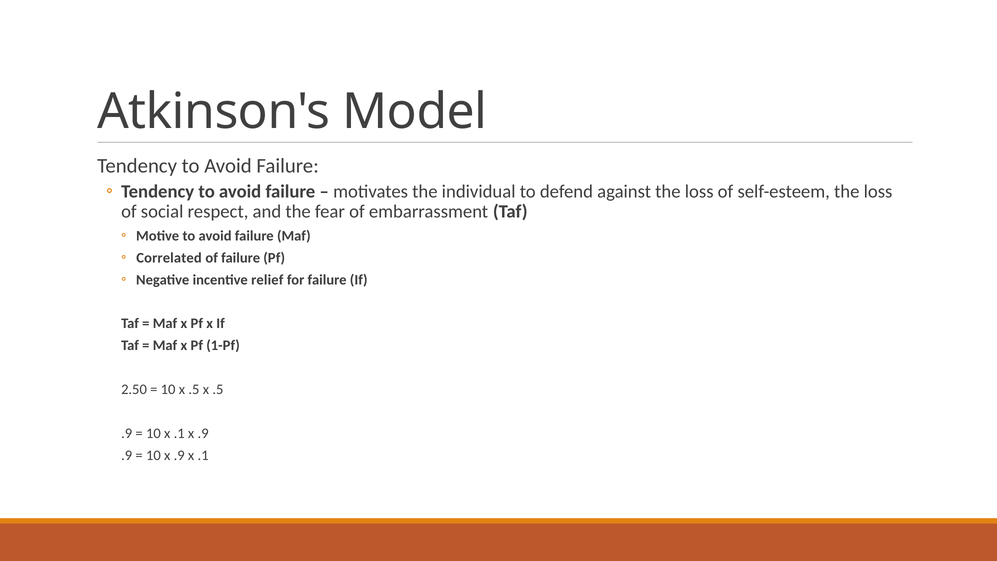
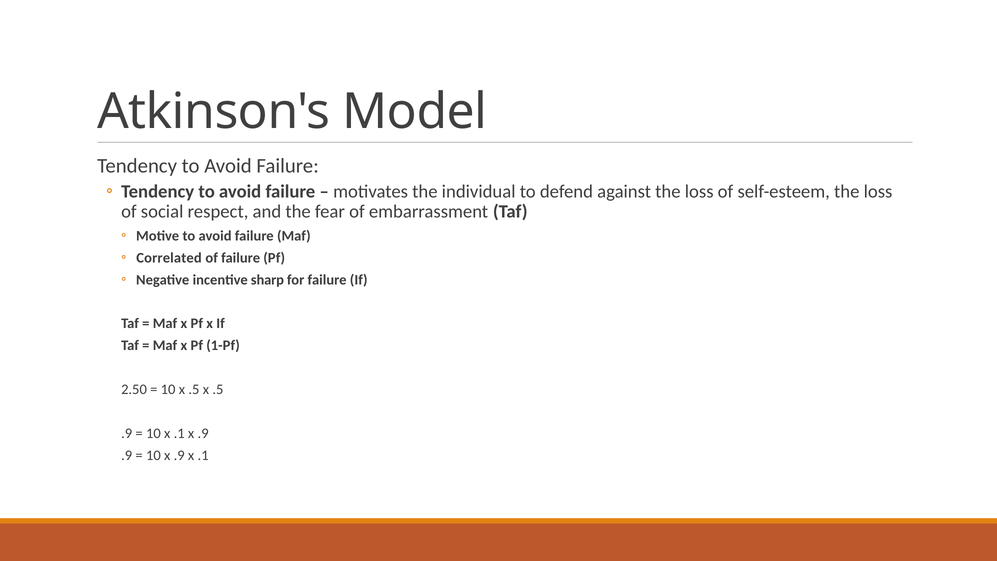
relief: relief -> sharp
